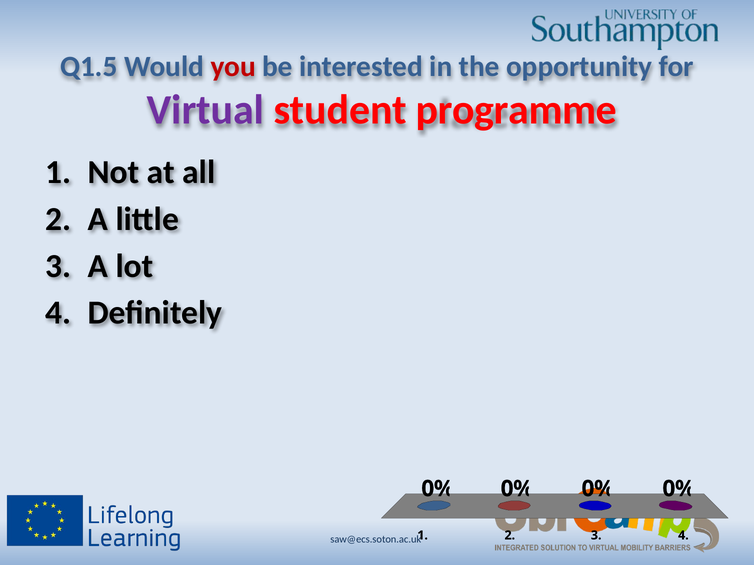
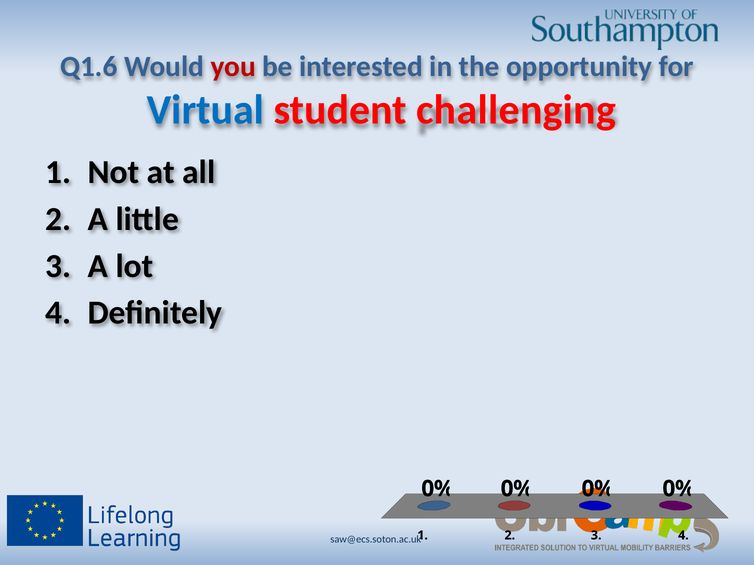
Q1.5: Q1.5 -> Q1.6
Virtual colour: purple -> blue
programme: programme -> challenging
